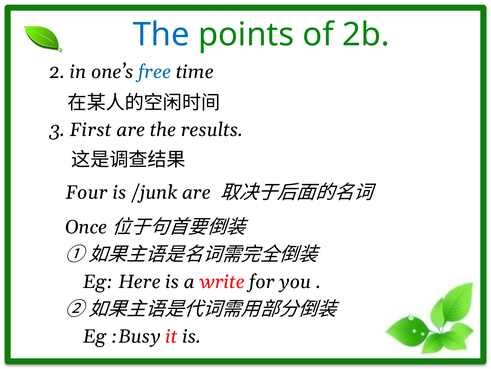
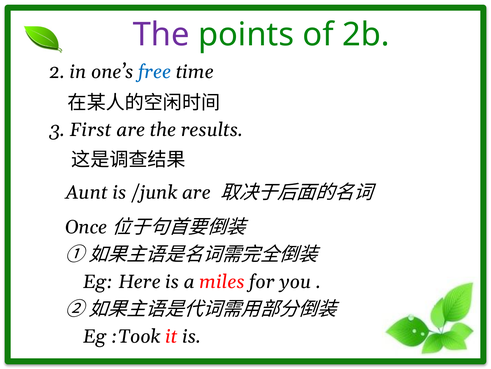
The at (161, 34) colour: blue -> purple
Four: Four -> Aunt
write: write -> miles
:Busy: :Busy -> :Took
